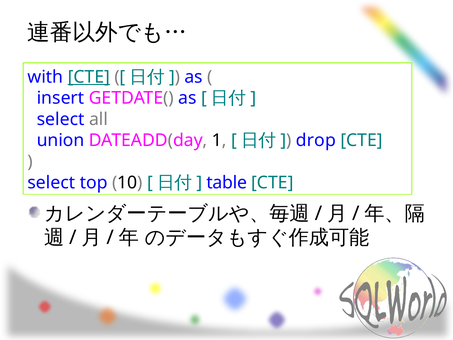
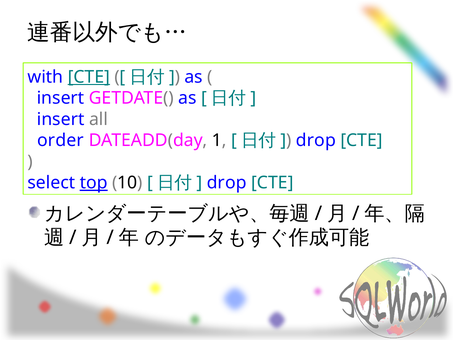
select at (61, 119): select -> insert
union: union -> order
top underline: none -> present
table at (227, 183): table -> drop
